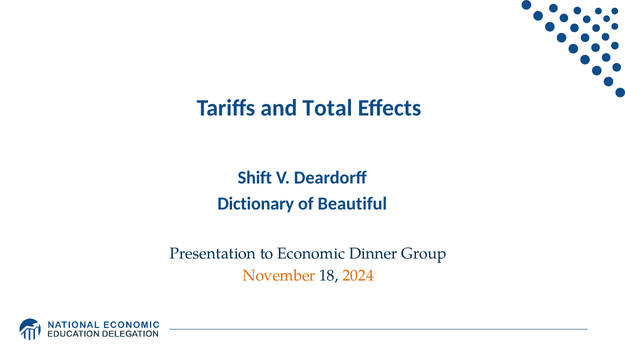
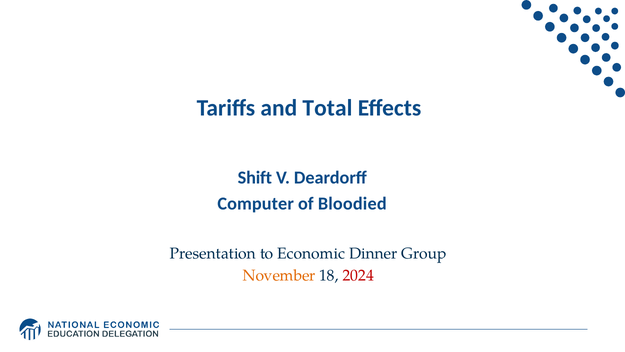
Dictionary: Dictionary -> Computer
Beautiful: Beautiful -> Bloodied
2024 colour: orange -> red
